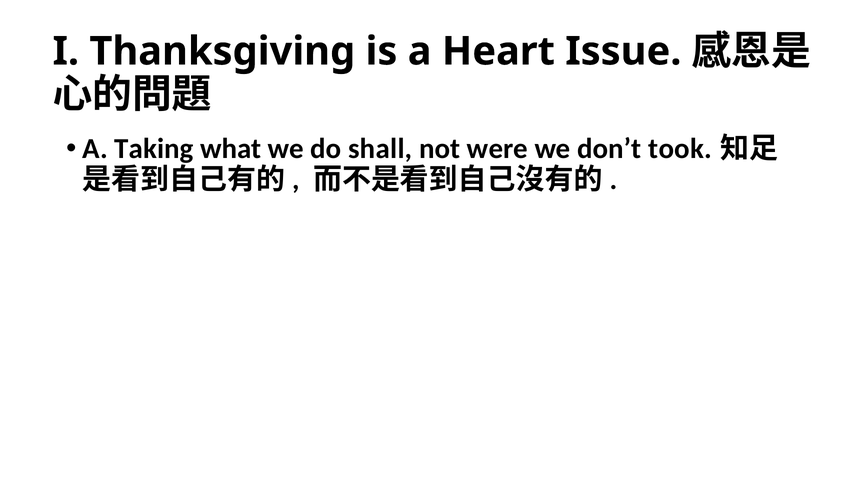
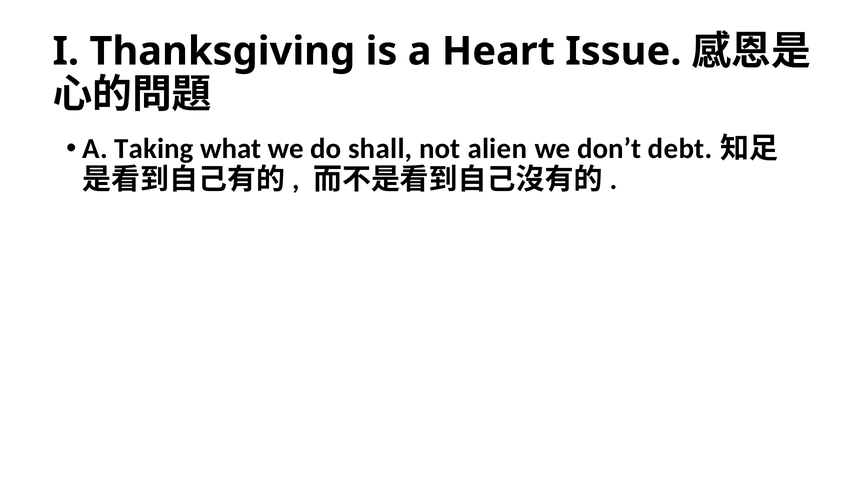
were: were -> alien
took: took -> debt
